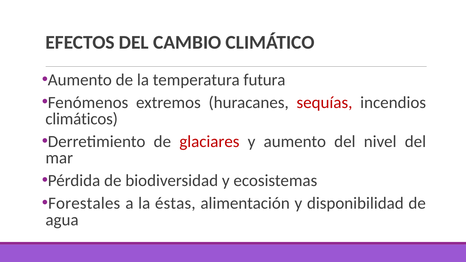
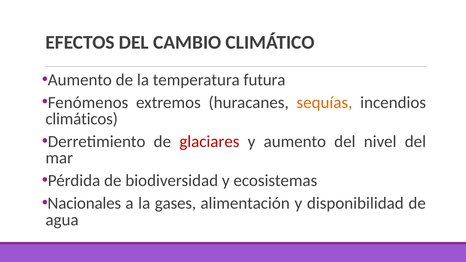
sequías colour: red -> orange
Forestales: Forestales -> Nacionales
éstas: éstas -> gases
